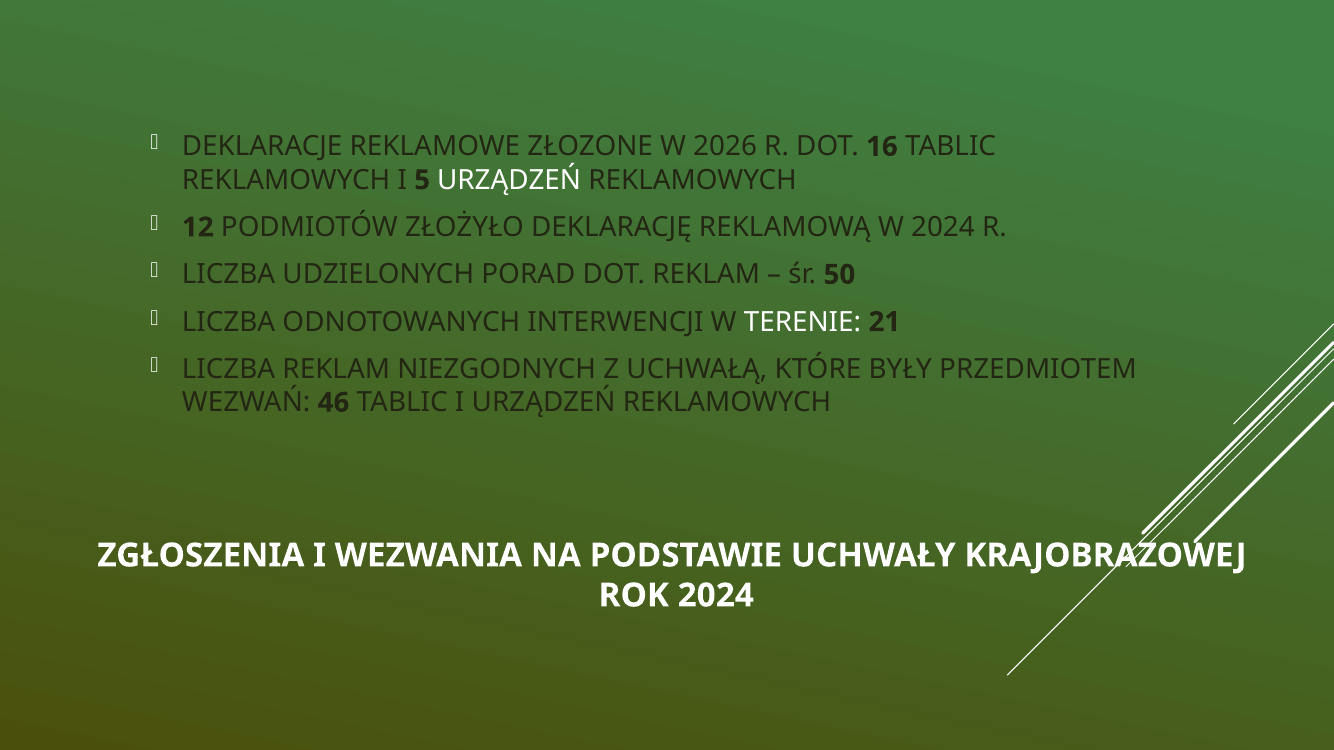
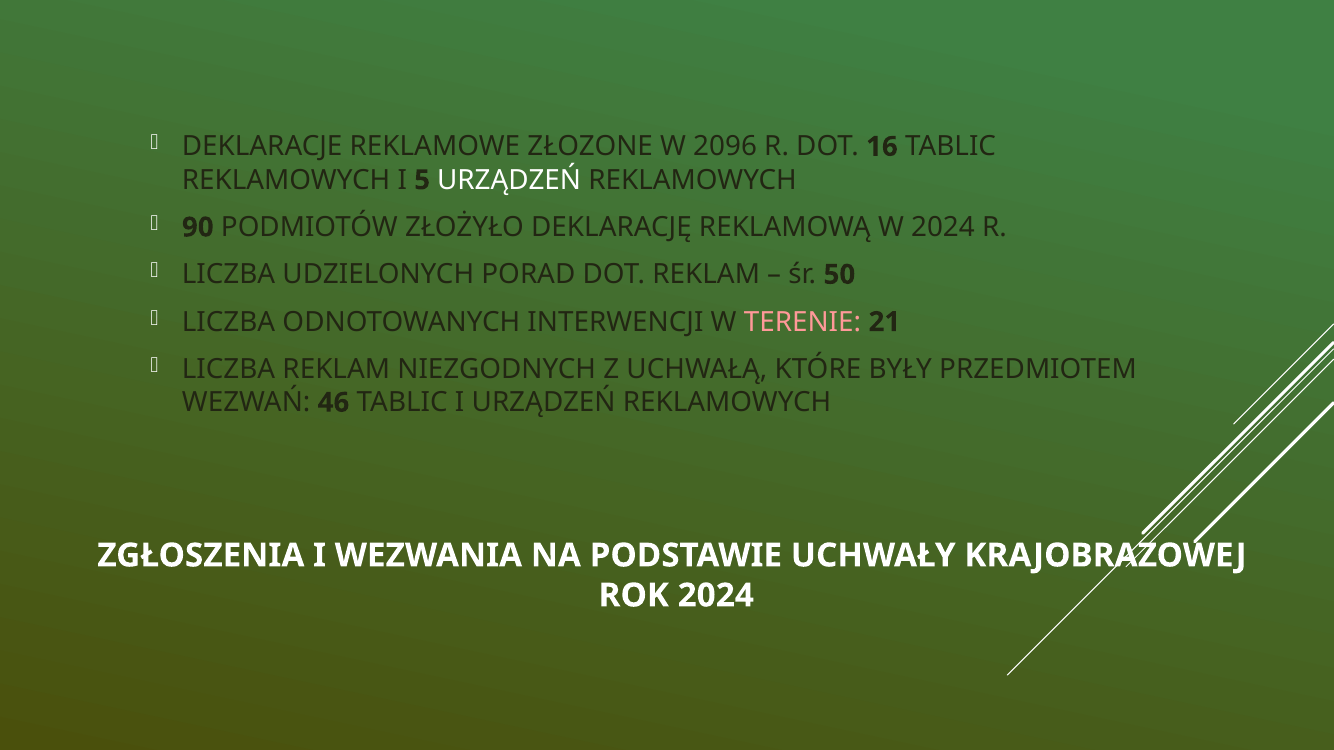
2026: 2026 -> 2096
12: 12 -> 90
TERENIE colour: white -> pink
